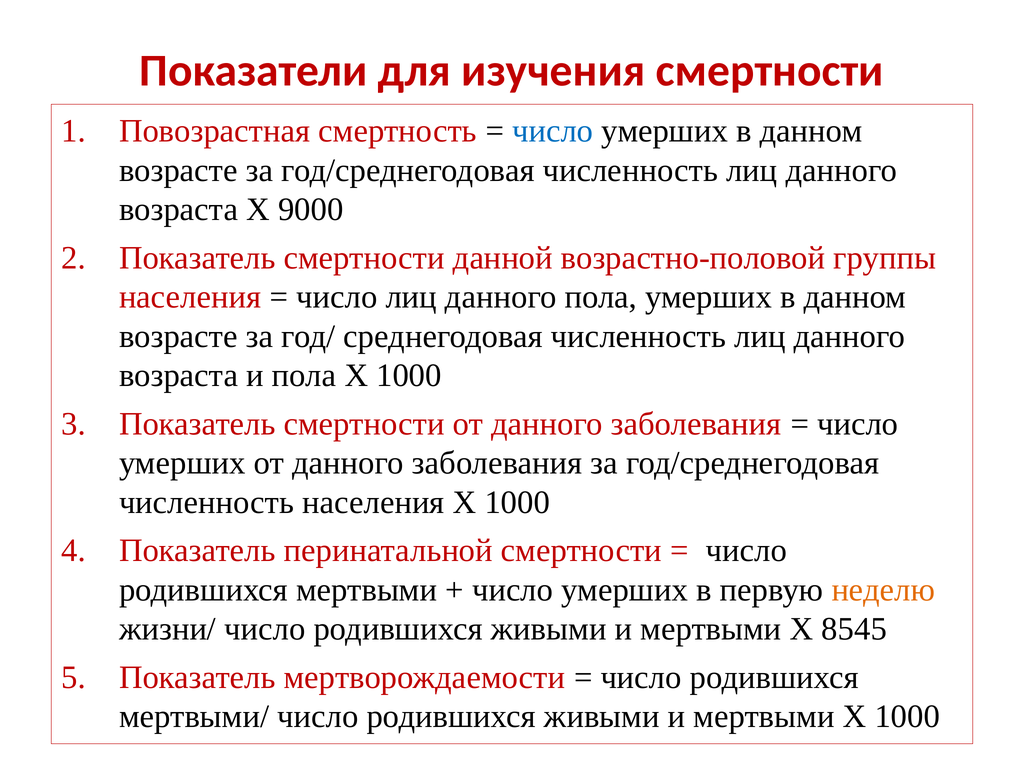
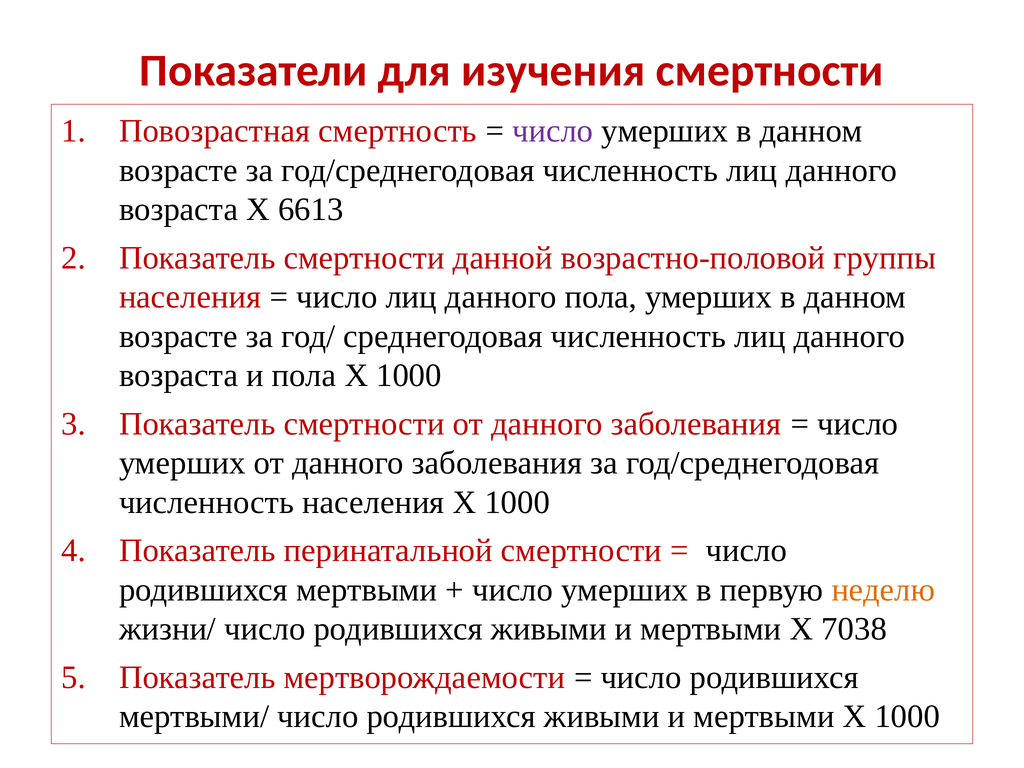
число at (553, 131) colour: blue -> purple
9000: 9000 -> 6613
8545: 8545 -> 7038
